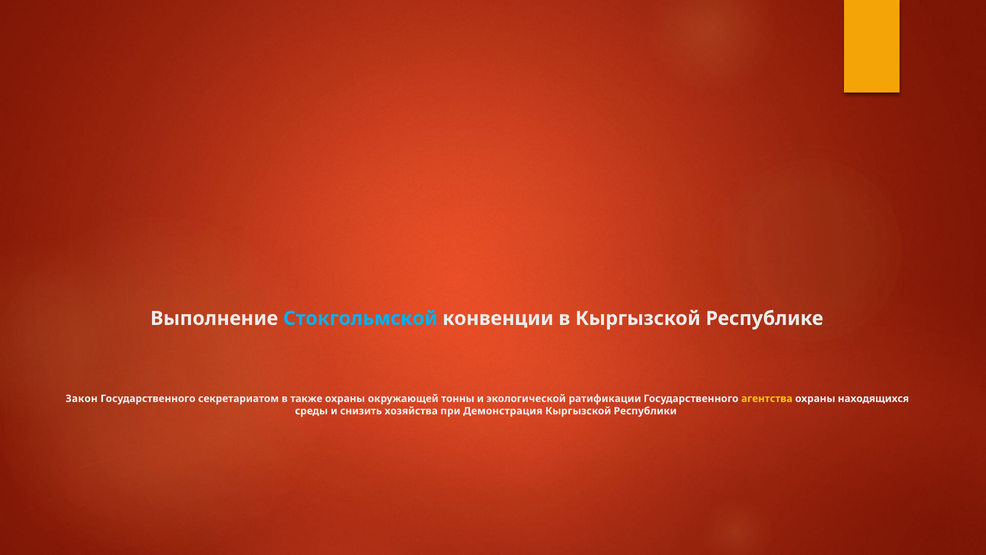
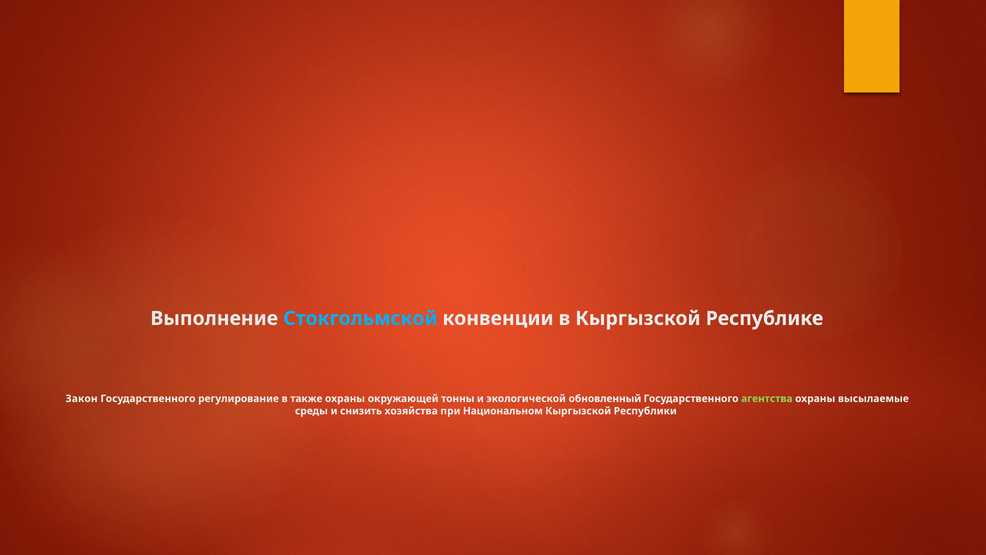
секретариатом: секретариатом -> регулирование
ратификации: ратификации -> обновленный
агентства colour: yellow -> light green
находящихся: находящихся -> высылаемые
Демонстрация: Демонстрация -> Национальном
